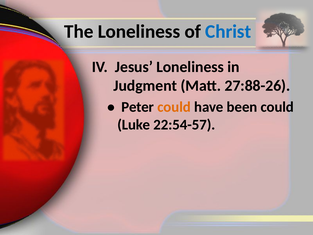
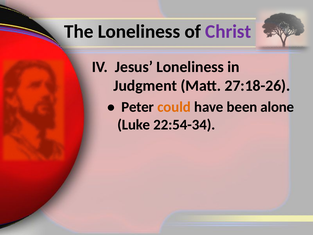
Christ colour: blue -> purple
27:88-26: 27:88-26 -> 27:18-26
been could: could -> alone
22:54-57: 22:54-57 -> 22:54-34
